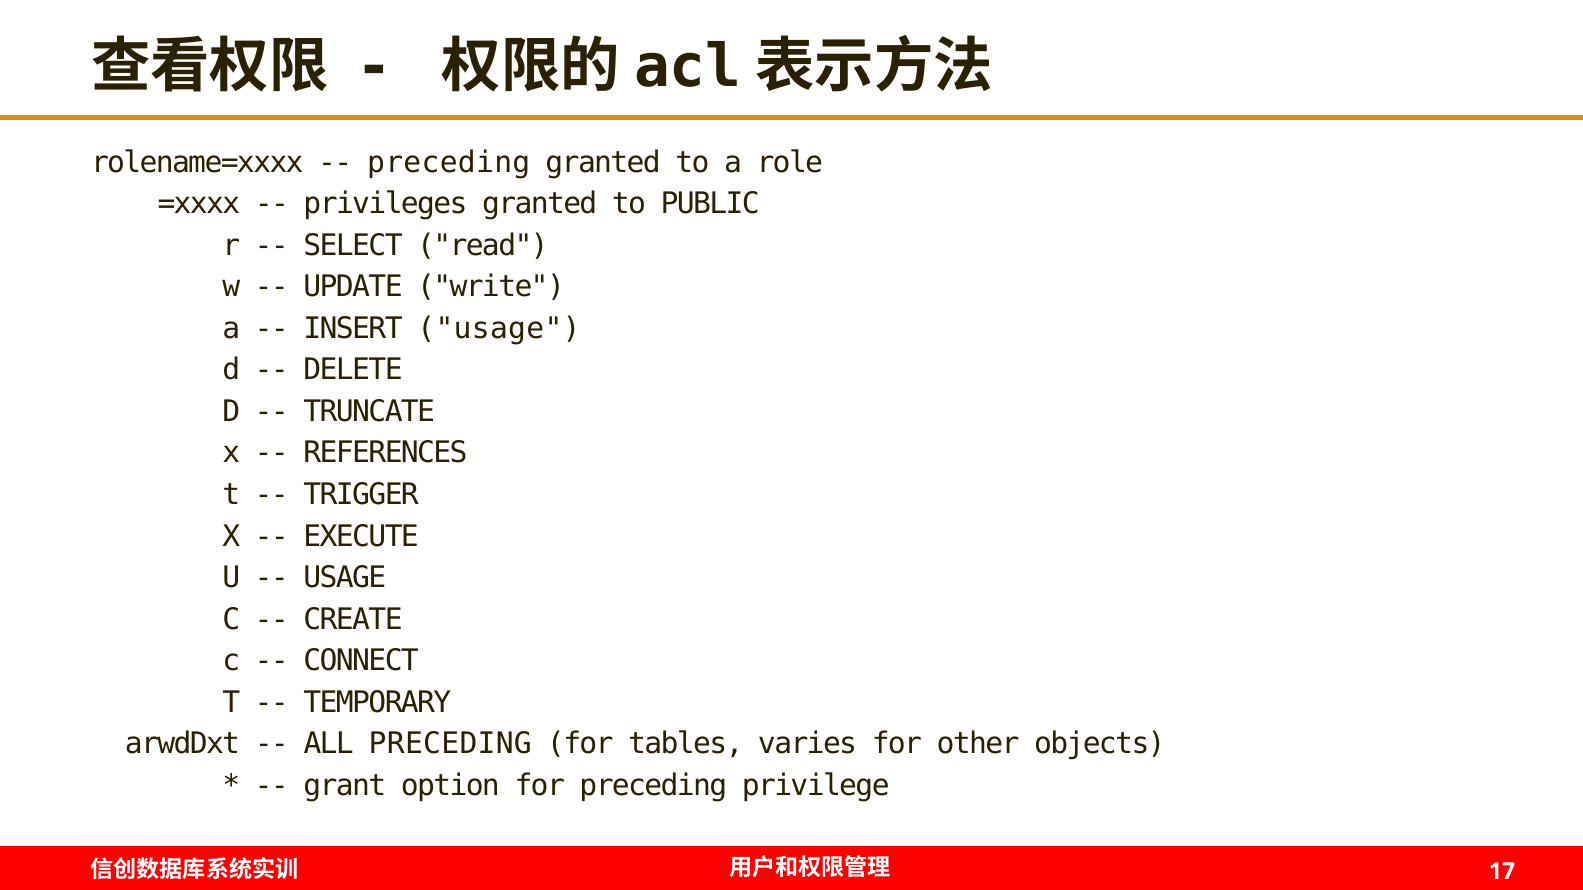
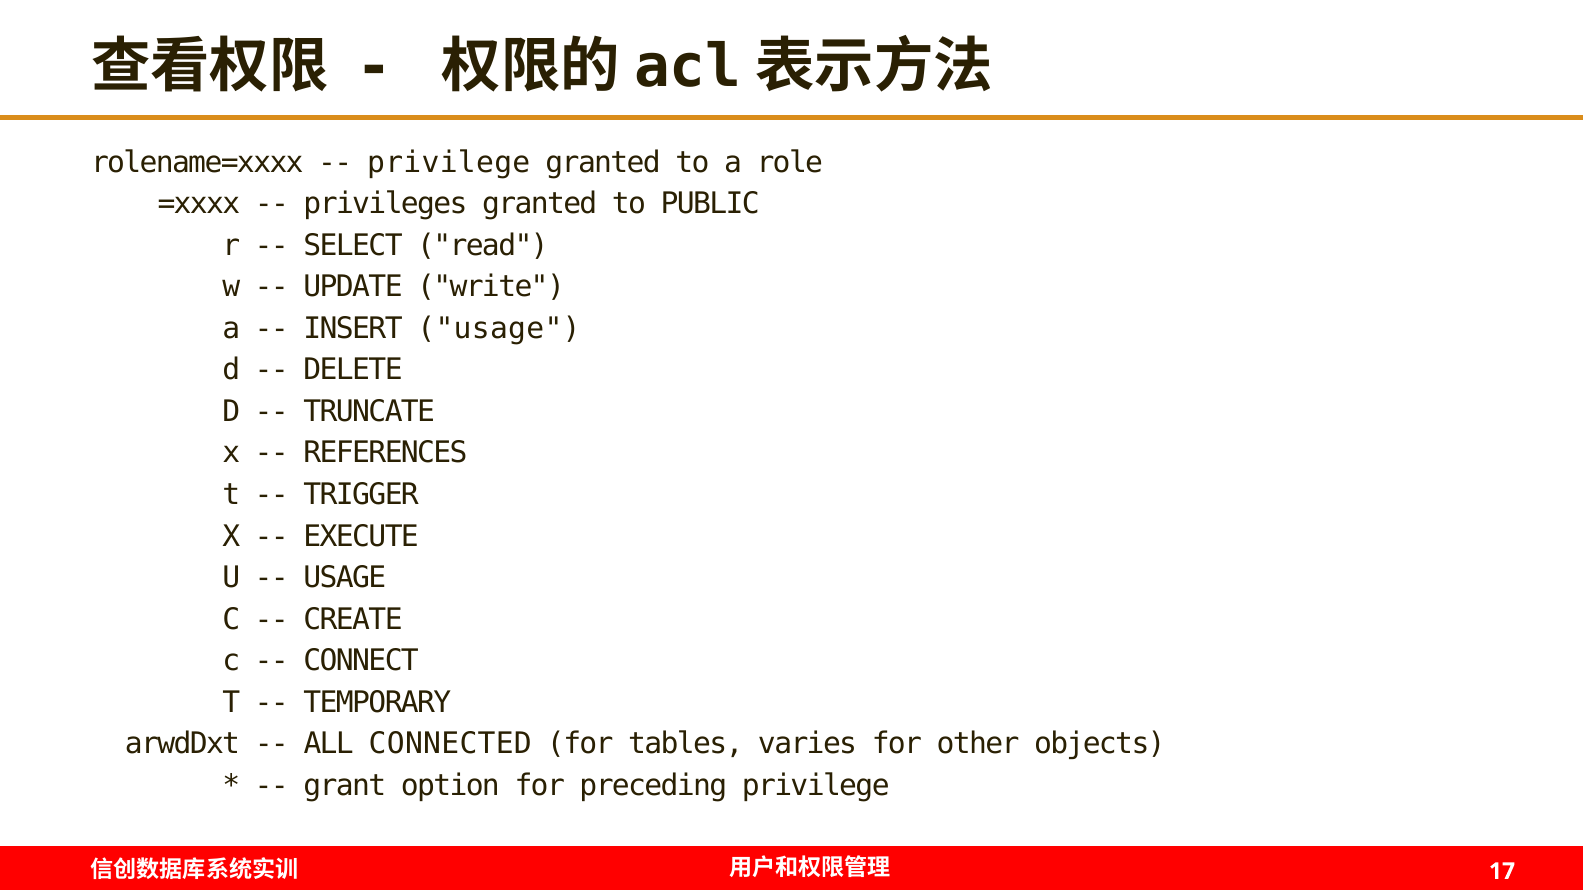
preceding at (449, 162): preceding -> privilege
ALL PRECEDING: PRECEDING -> CONNECTED
